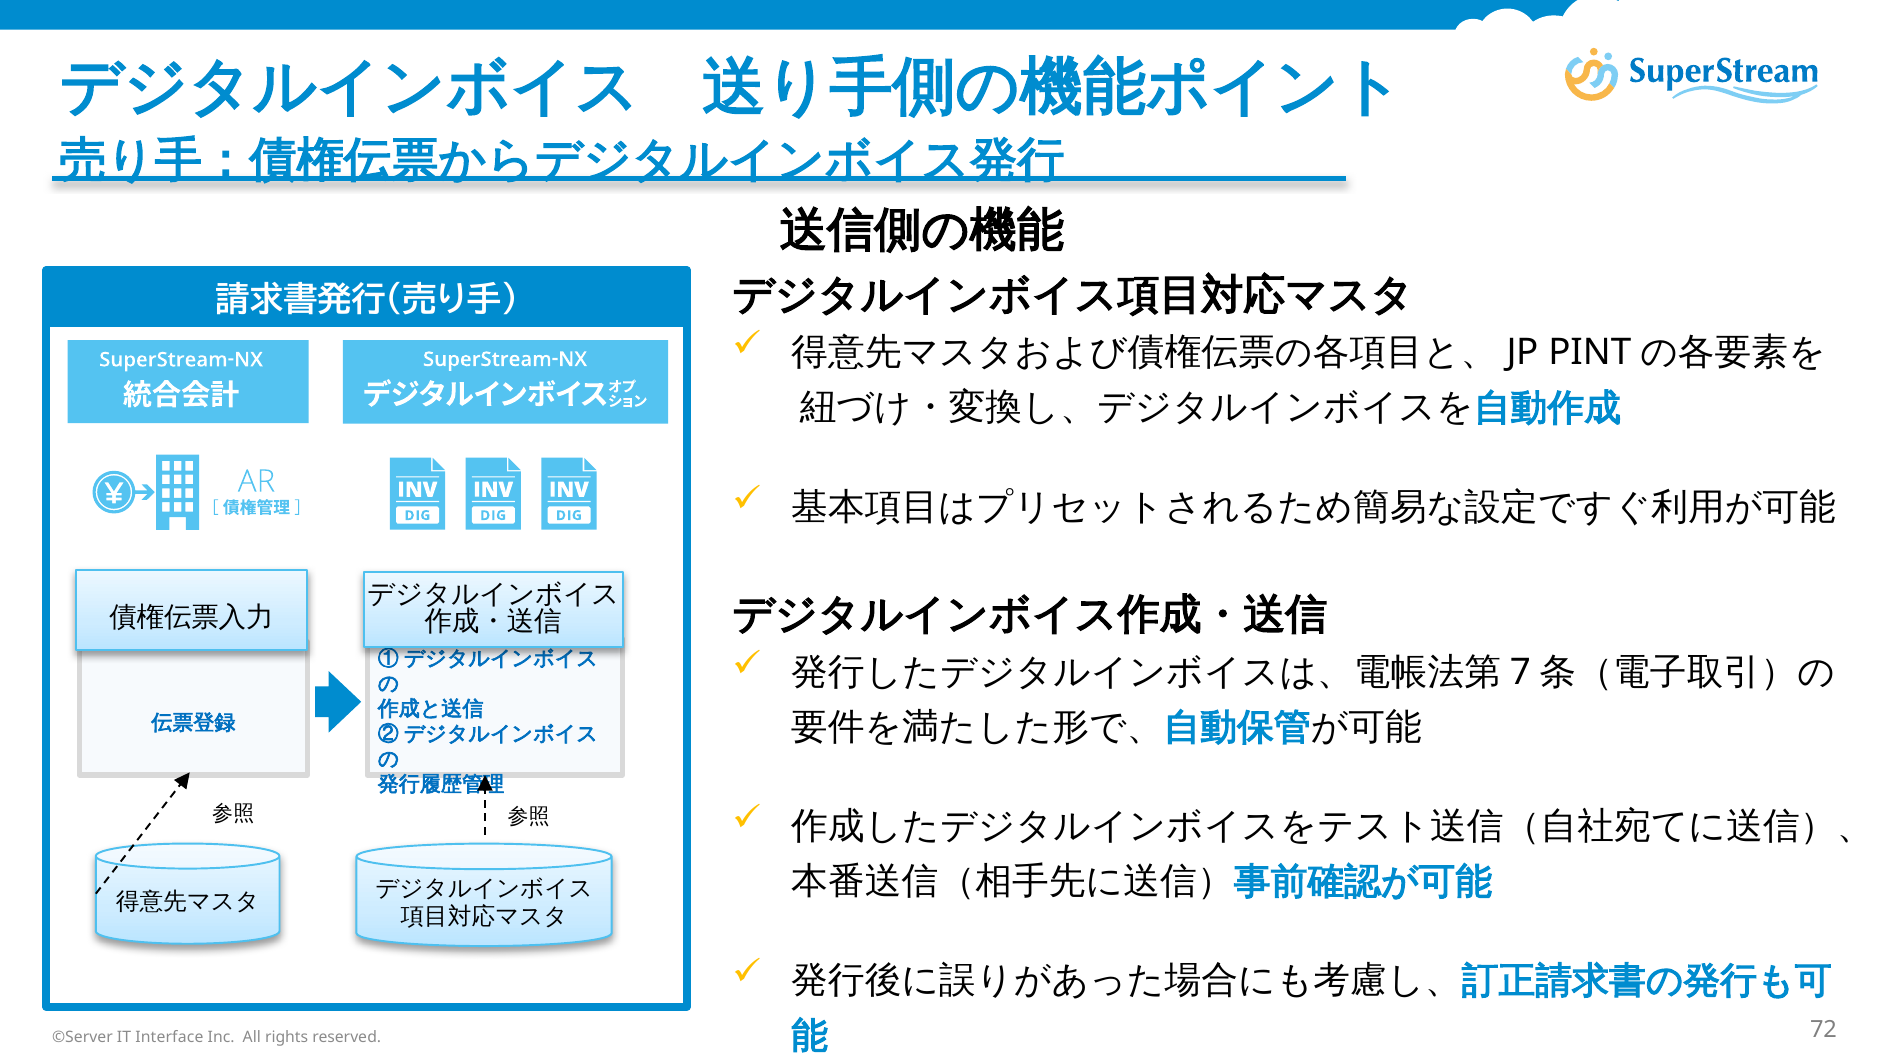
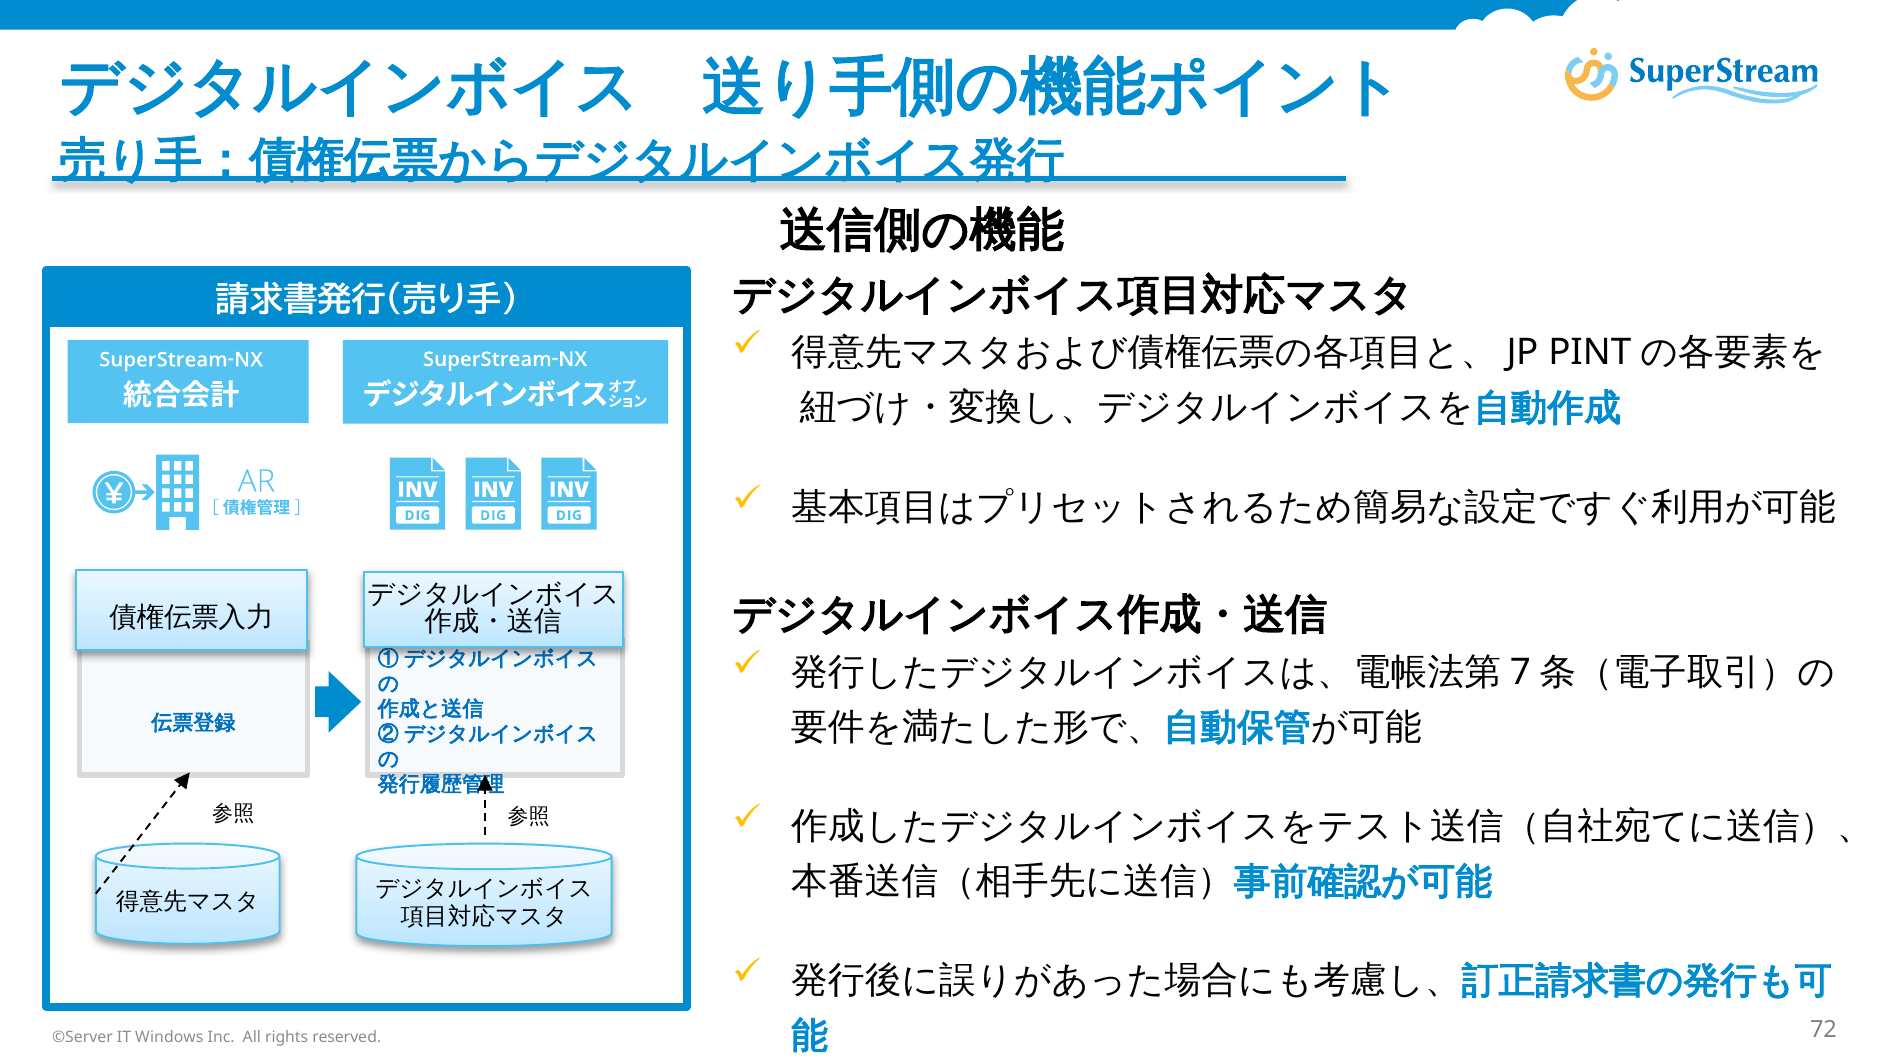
Interface: Interface -> Windows
